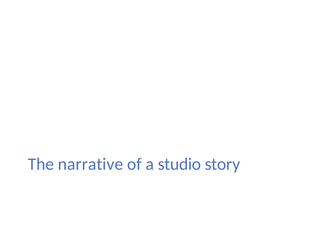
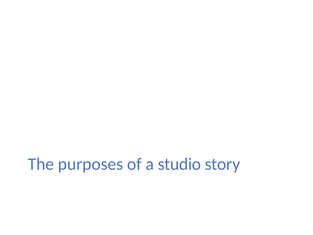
narrative: narrative -> purposes
